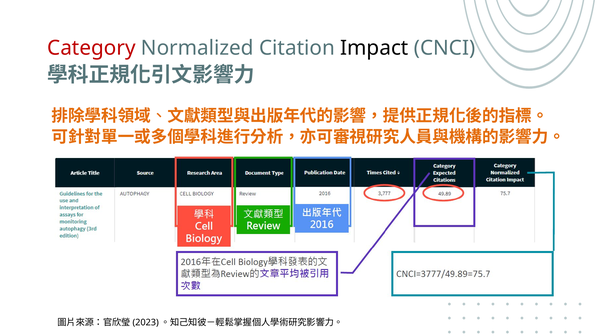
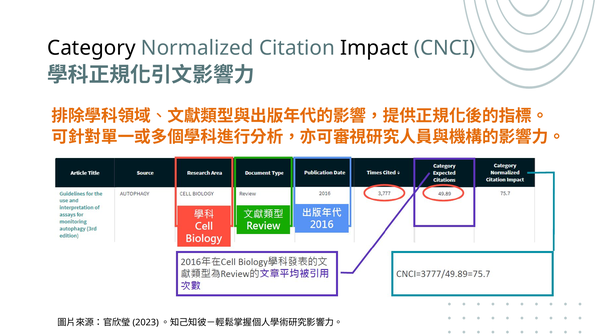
Category colour: red -> black
